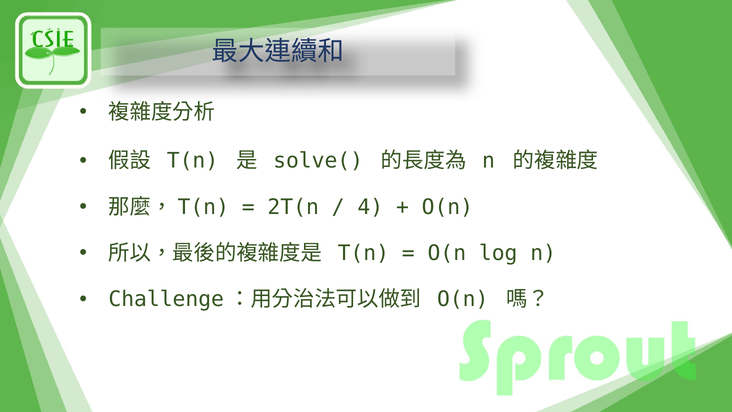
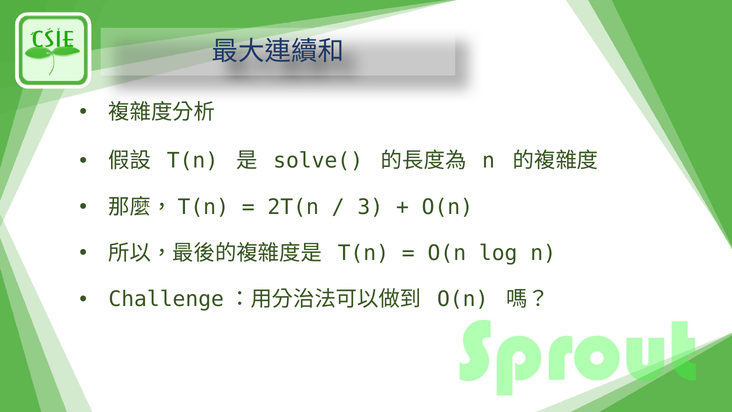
4: 4 -> 3
